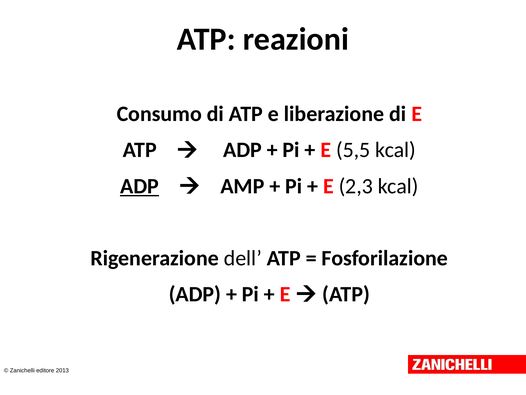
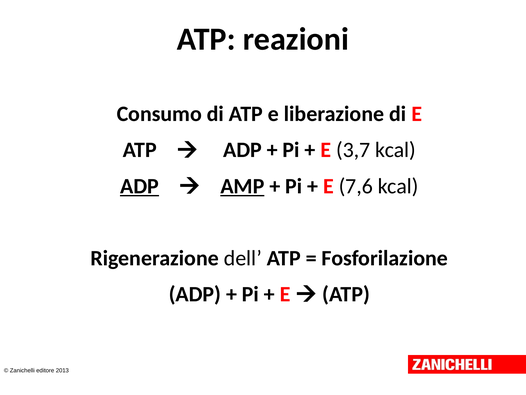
5,5: 5,5 -> 3,7
AMP underline: none -> present
2,3: 2,3 -> 7,6
